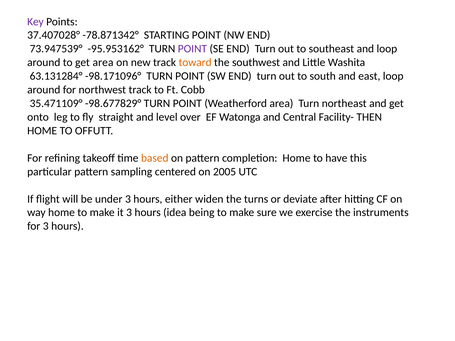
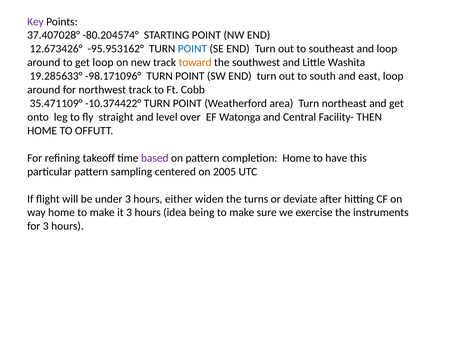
-78.871342°: -78.871342° -> -80.204574°
73.947539°: 73.947539° -> 12.673426°
POINT at (192, 49) colour: purple -> blue
get area: area -> loop
63.131284°: 63.131284° -> 19.285633°
-98.677829°: -98.677829° -> -10.374422°
based colour: orange -> purple
